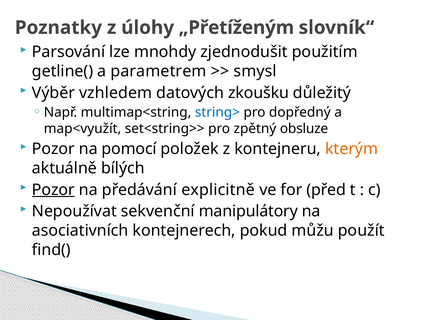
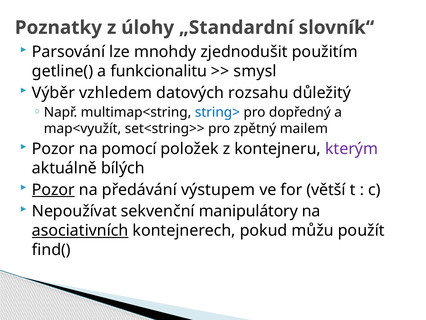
„Přetíženým: „Přetíženým -> „Standardní
parametrem: parametrem -> funkcionalitu
zkoušku: zkoušku -> rozsahu
obsluze: obsluze -> mailem
kterým colour: orange -> purple
explicitně: explicitně -> výstupem
před: před -> větší
asociativních underline: none -> present
